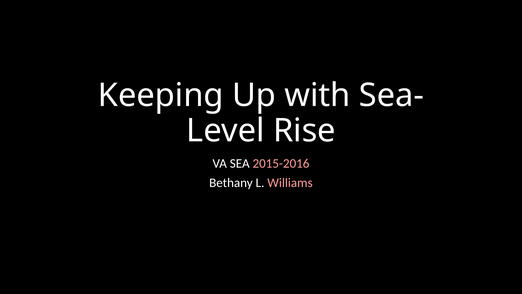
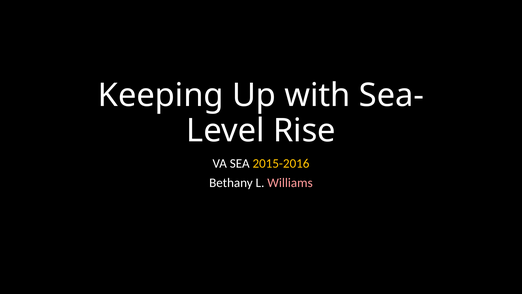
2015-2016 colour: pink -> yellow
